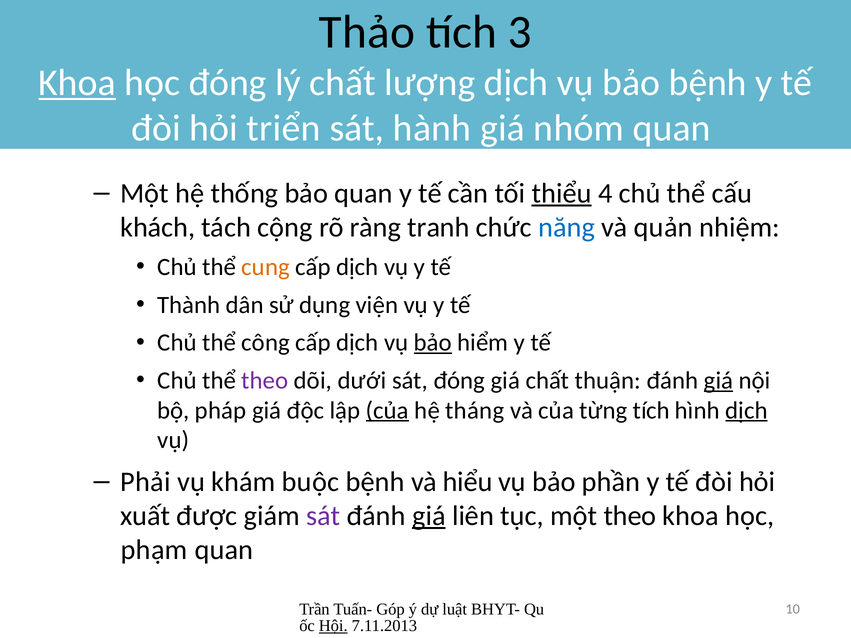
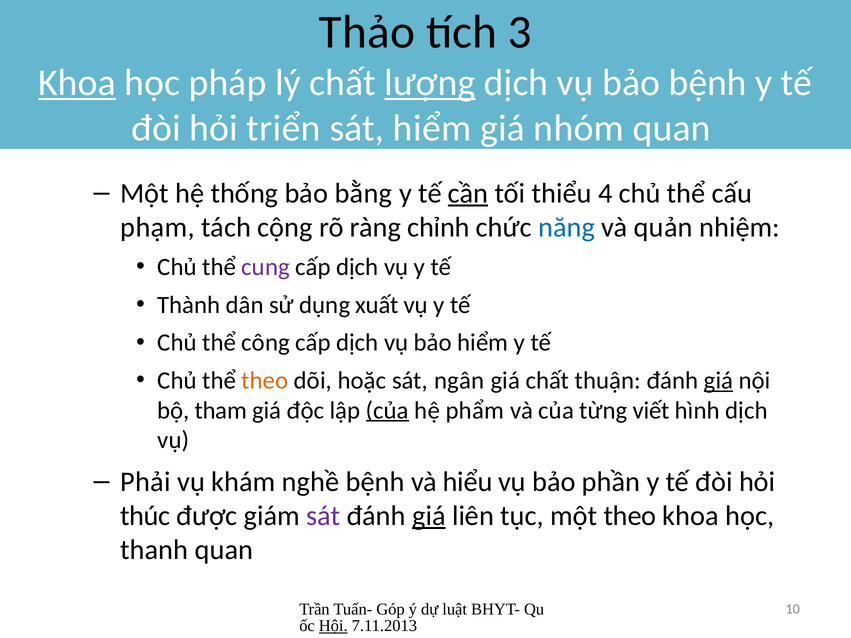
học đóng: đóng -> pháp
lượng underline: none -> present
sát hành: hành -> hiểm
bảo quan: quan -> bằng
cần underline: none -> present
thiểu underline: present -> none
khách: khách -> phạm
tranh: tranh -> chỉnh
cung colour: orange -> purple
viện: viện -> xuất
bảo at (433, 343) underline: present -> none
theo at (265, 381) colour: purple -> orange
dưới: dưới -> hoặc
sát đóng: đóng -> ngân
pháp: pháp -> tham
tháng: tháng -> phẩm
từng tích: tích -> viết
dịch at (746, 410) underline: present -> none
buộc: buộc -> nghề
xuất: xuất -> thúc
phạm: phạm -> thanh
